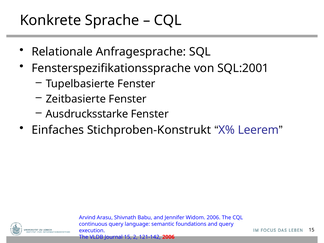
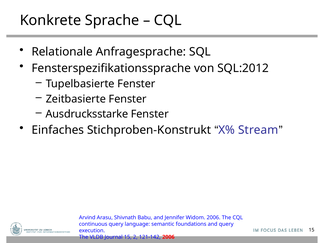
SQL:2001: SQL:2001 -> SQL:2012
Leerem: Leerem -> Stream
